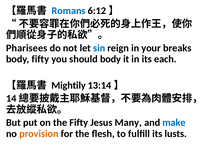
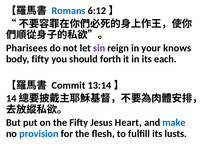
sin colour: blue -> purple
breaks: breaks -> knows
should body: body -> forth
Mightily: Mightily -> Commit
Many: Many -> Heart
provision colour: orange -> blue
